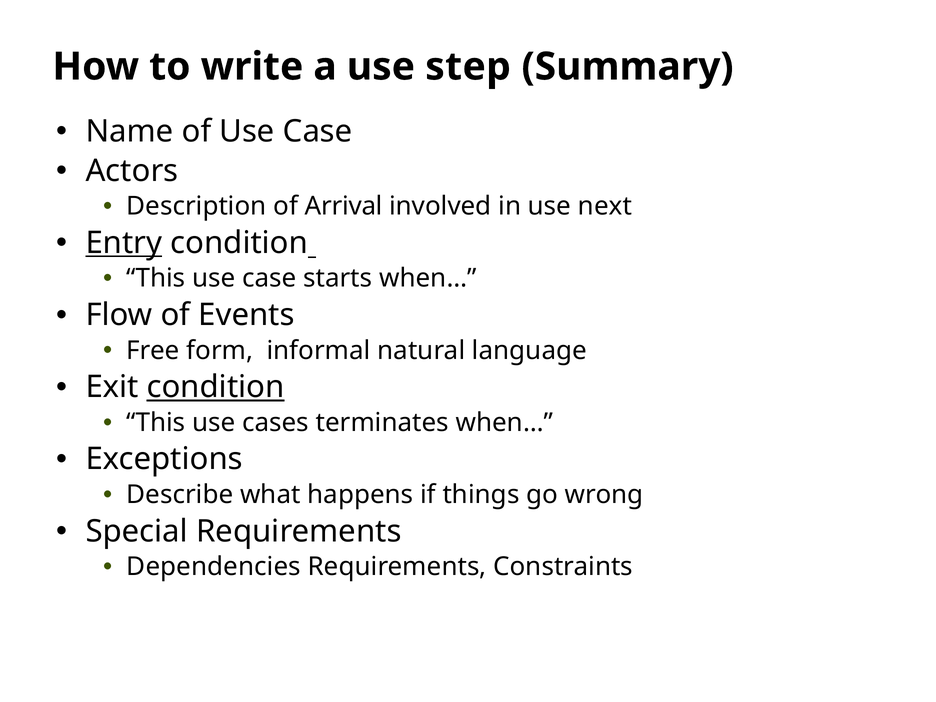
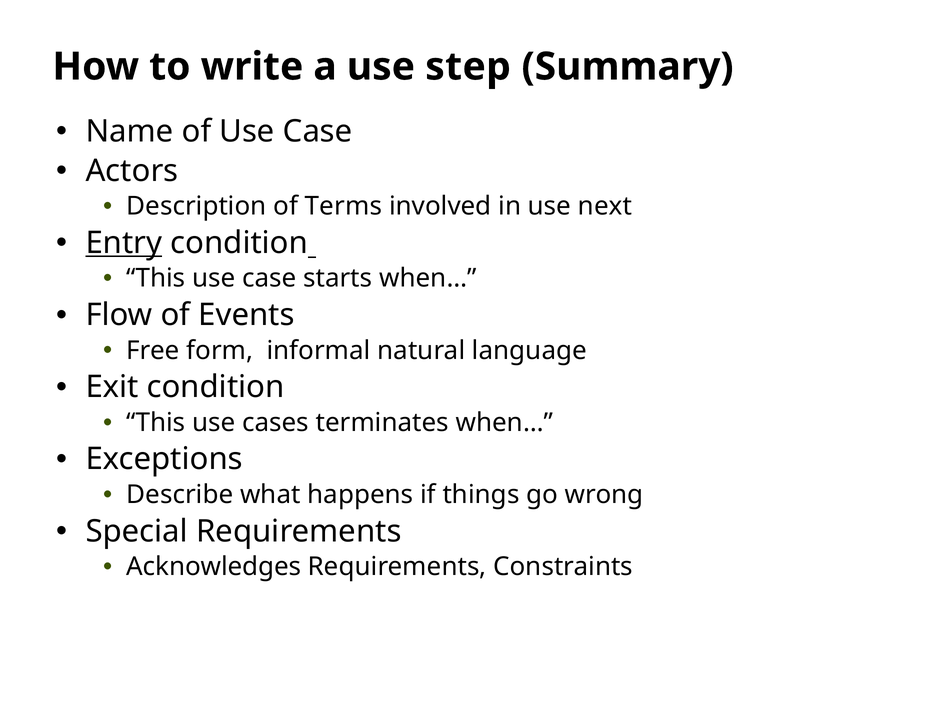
Arrival: Arrival -> Terms
condition at (216, 387) underline: present -> none
Dependencies: Dependencies -> Acknowledges
